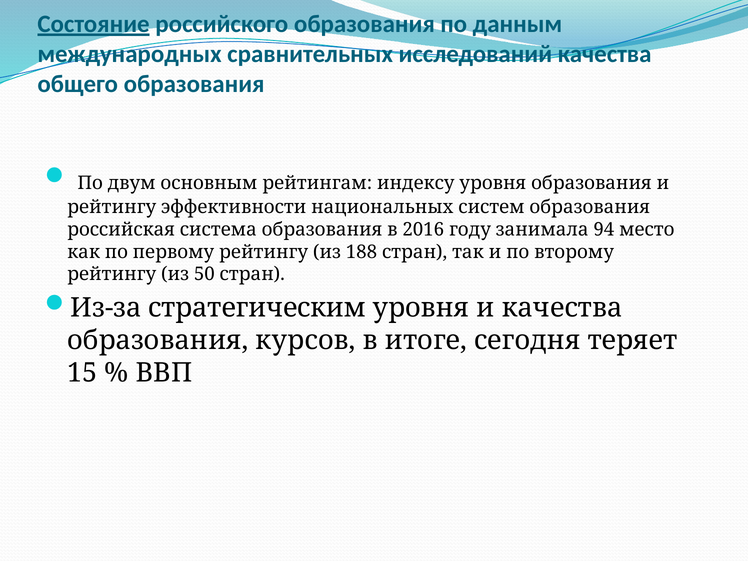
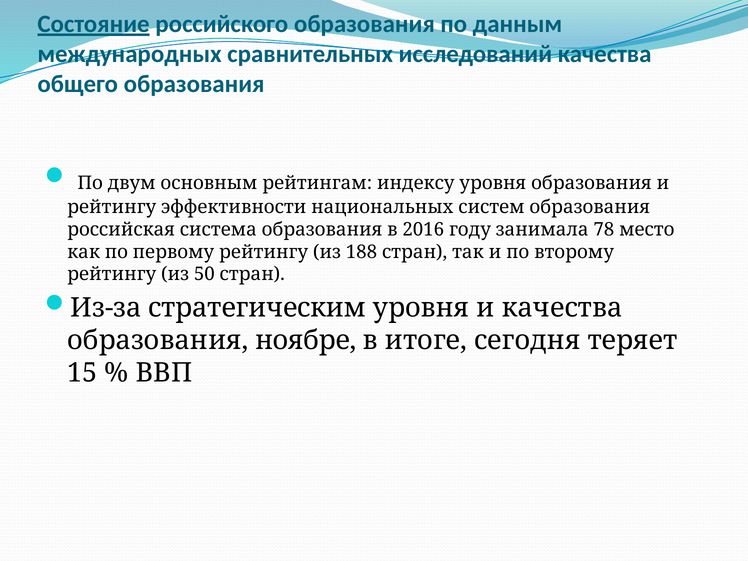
94: 94 -> 78
курсов: курсов -> ноябре
